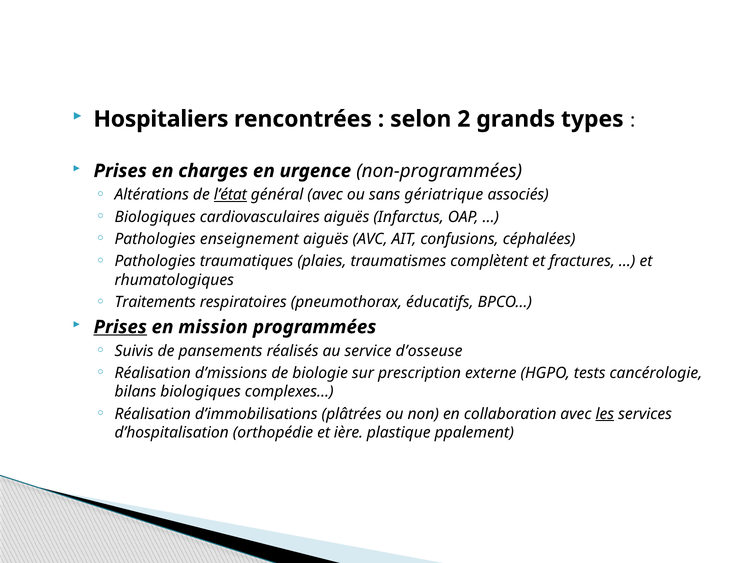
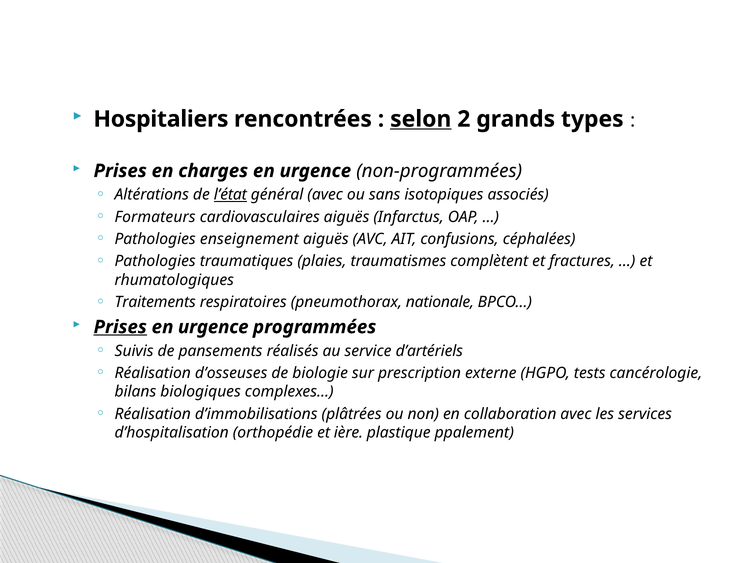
selon underline: none -> present
gériatrique: gériatrique -> isotopiques
Biologiques at (155, 217): Biologiques -> Formateurs
éducatifs: éducatifs -> nationale
mission at (213, 327): mission -> urgence
d’osseuse: d’osseuse -> d’artériels
d’missions: d’missions -> d’osseuses
les underline: present -> none
